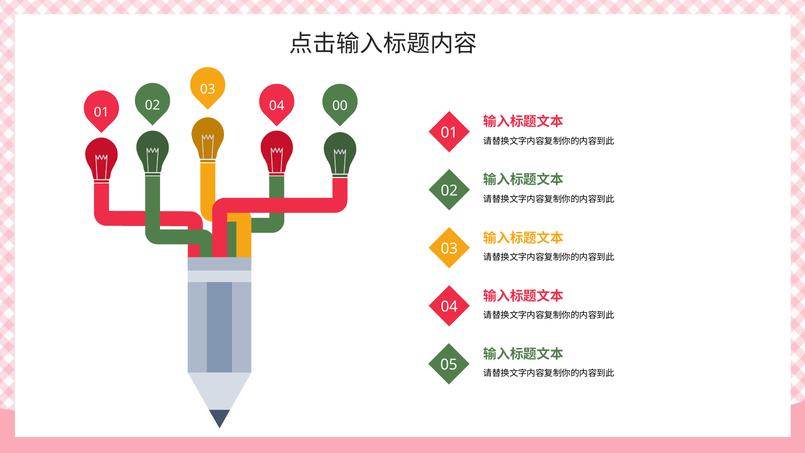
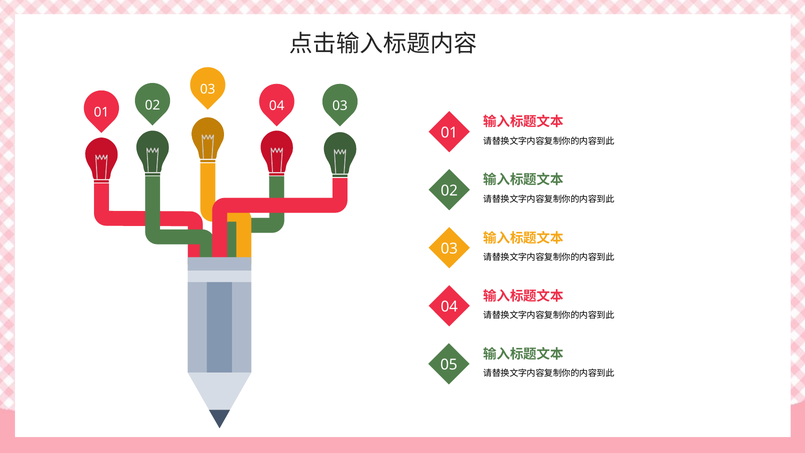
04 00: 00 -> 03
